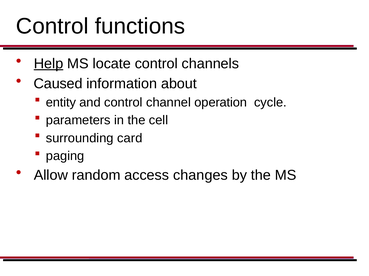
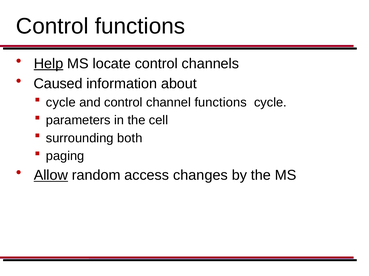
entity at (61, 103): entity -> cycle
channel operation: operation -> functions
card: card -> both
Allow underline: none -> present
